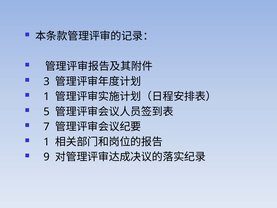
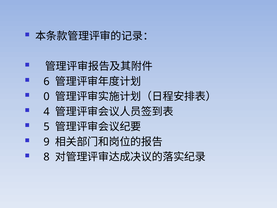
3: 3 -> 6
1 at (47, 96): 1 -> 0
5: 5 -> 4
7: 7 -> 5
1 at (47, 142): 1 -> 9
9: 9 -> 8
